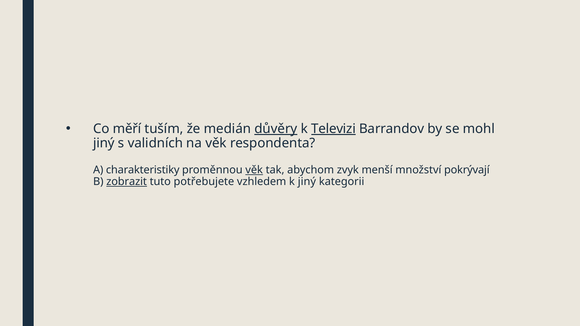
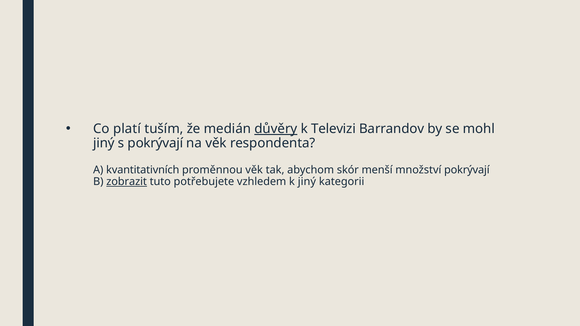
měří: měří -> platí
Televizi underline: present -> none
s validních: validních -> pokrývají
charakteristiky: charakteristiky -> kvantitativních
věk at (254, 170) underline: present -> none
zvyk: zvyk -> skór
